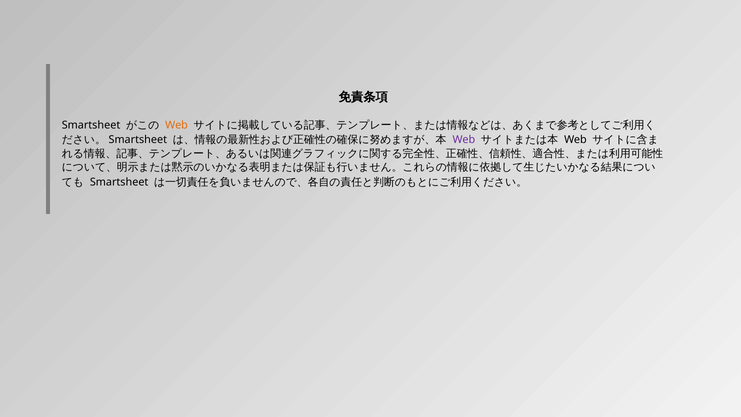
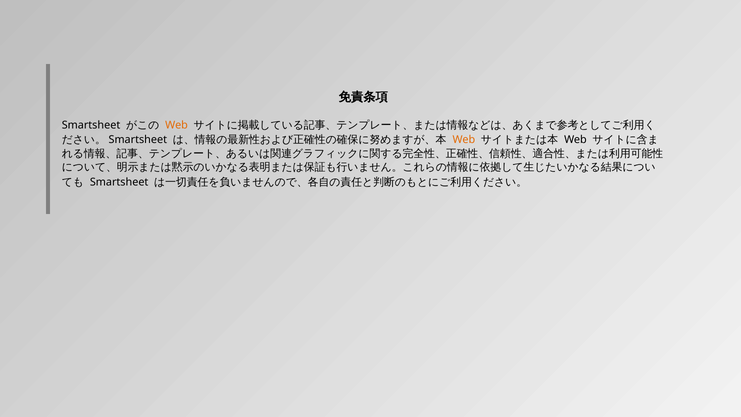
Web at (464, 140) colour: purple -> orange
